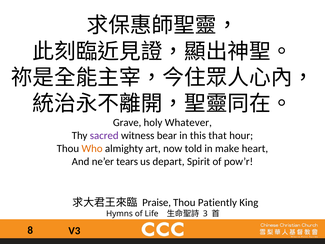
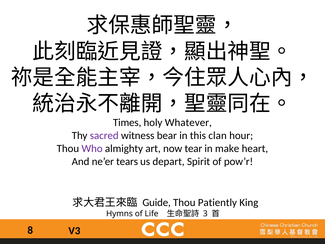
Grave: Grave -> Times
that: that -> clan
Who colour: orange -> purple
told: told -> tear
Praise: Praise -> Guide
